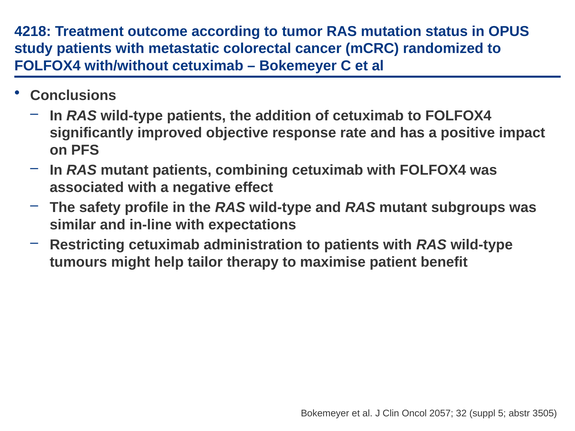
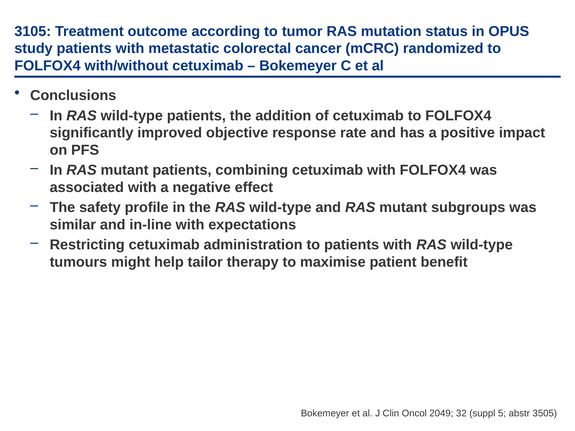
4218: 4218 -> 3105
2057: 2057 -> 2049
